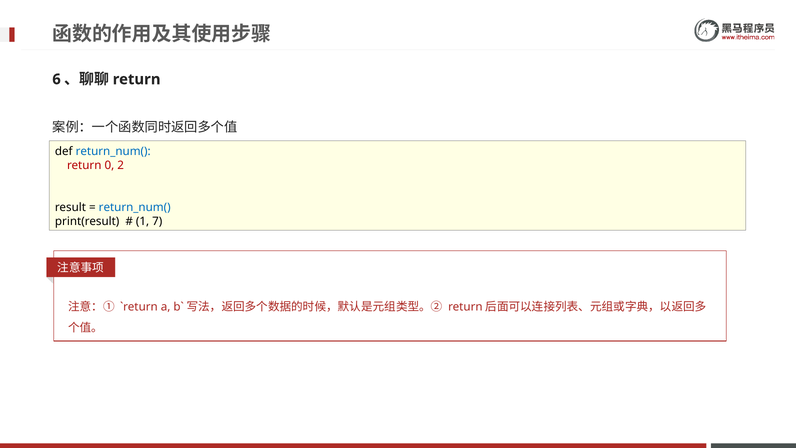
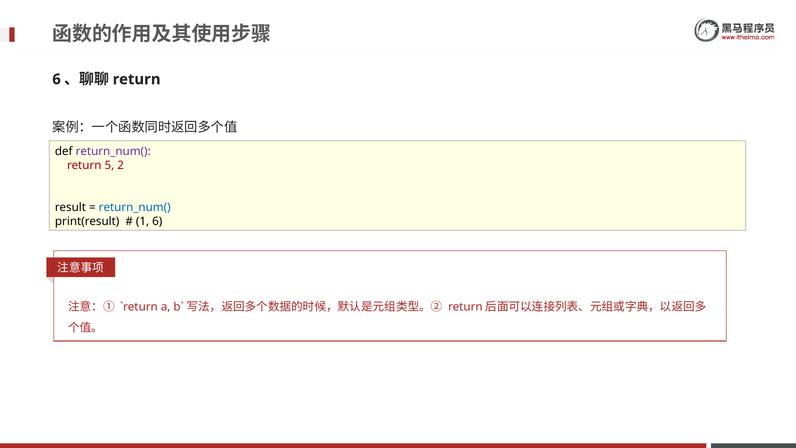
return_num( at (113, 151) colour: blue -> purple
0: 0 -> 5
1 7: 7 -> 6
